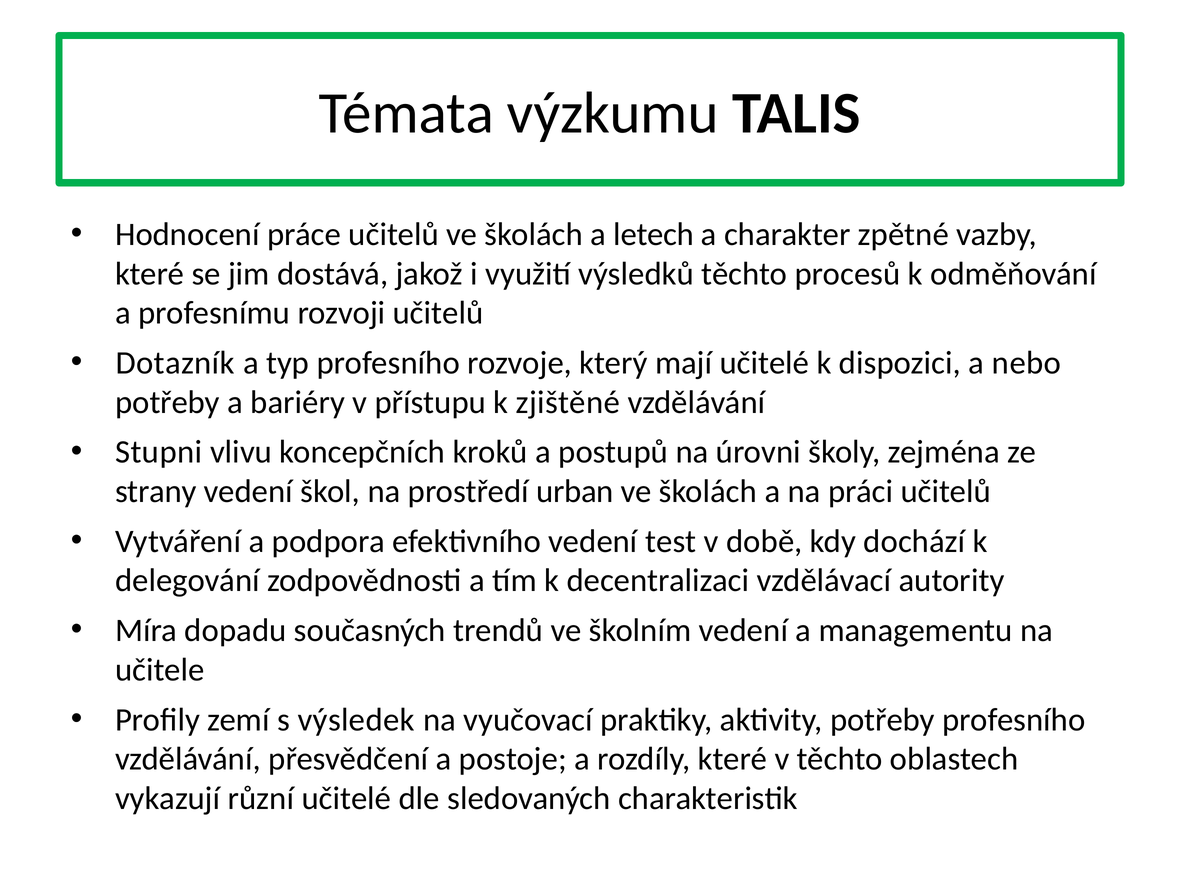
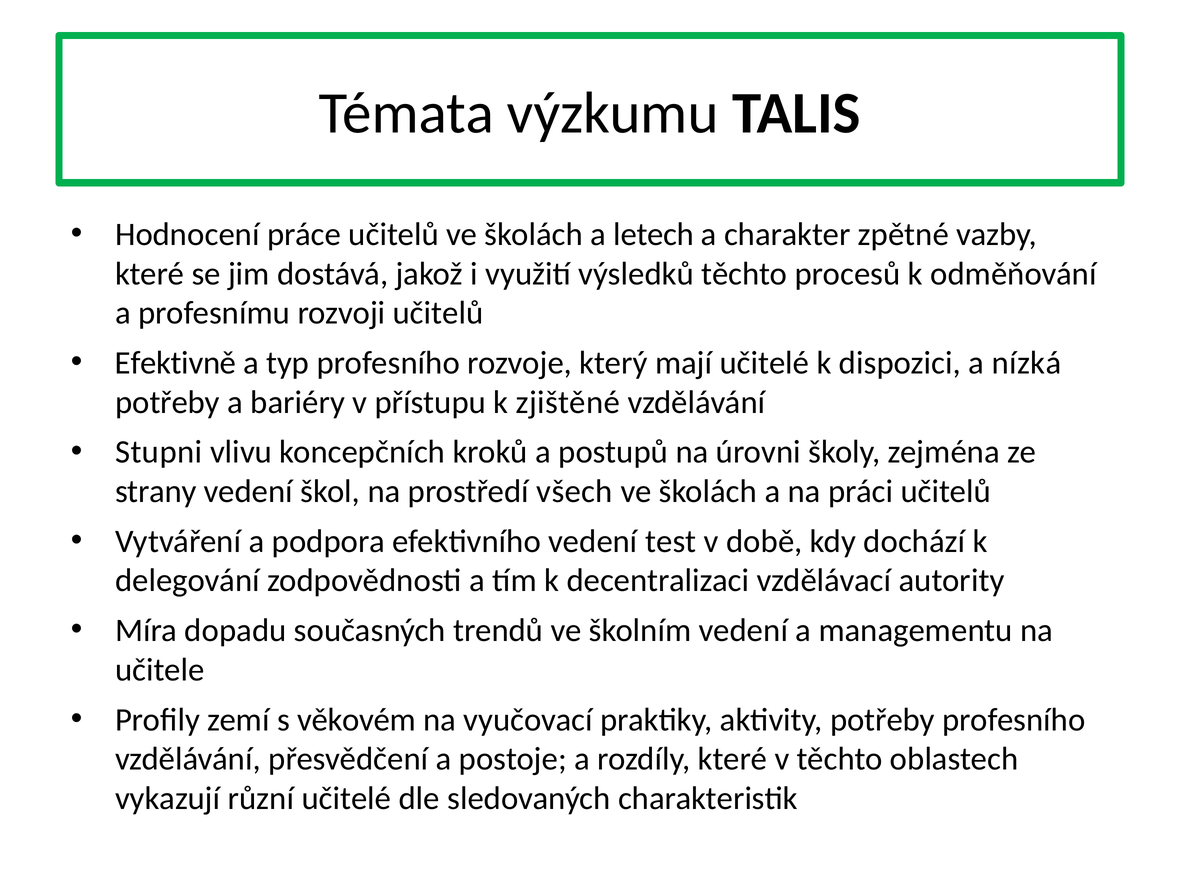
Dotazník: Dotazník -> Efektivně
nebo: nebo -> nízká
urban: urban -> všech
výsledek: výsledek -> věkovém
